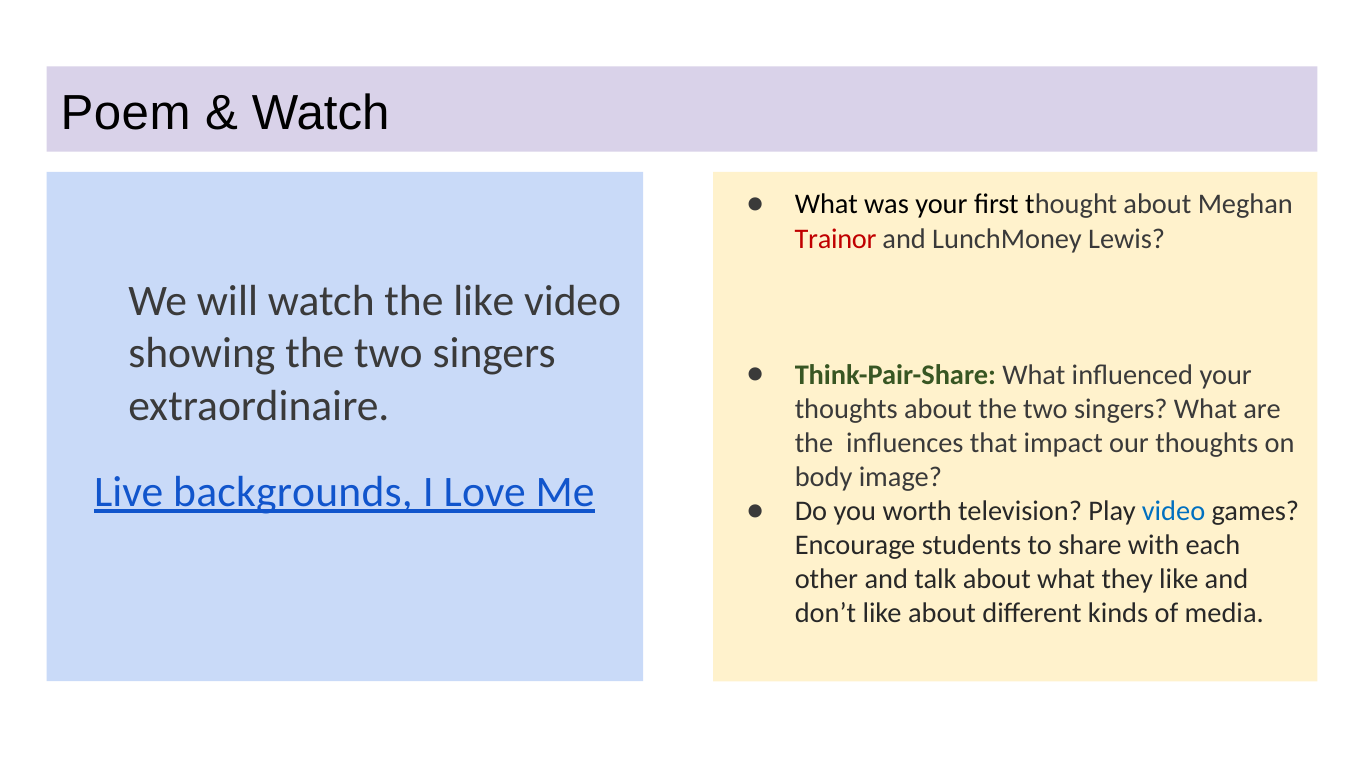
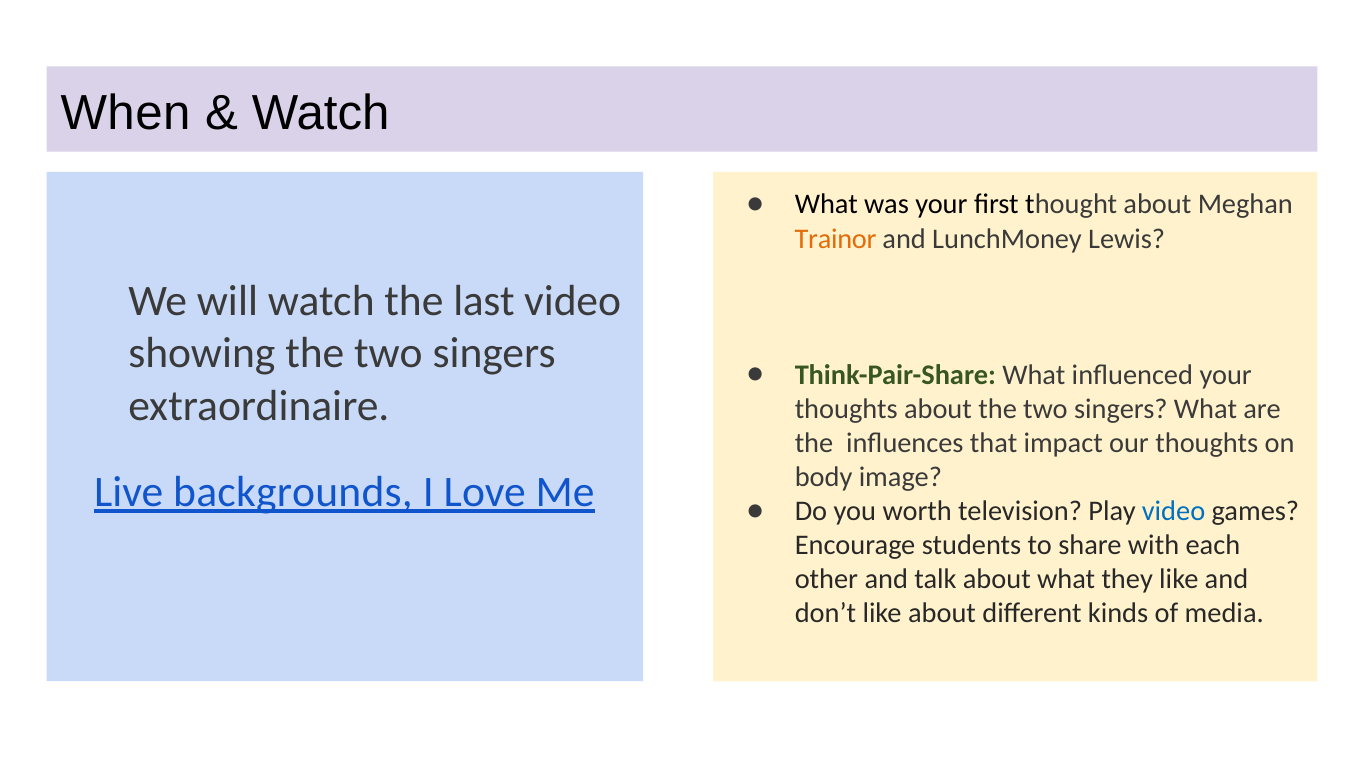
Poem: Poem -> When
Trainor colour: red -> orange
the like: like -> last
